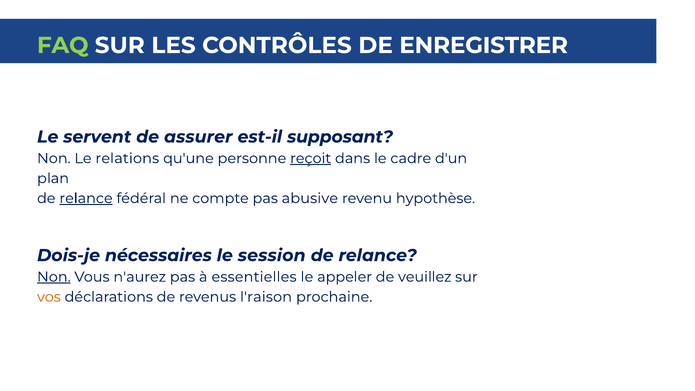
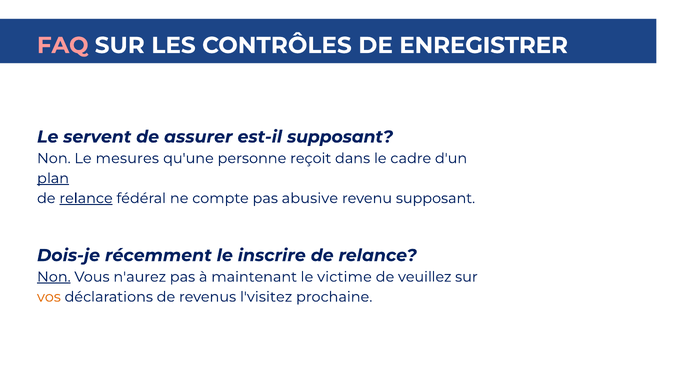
FAQ colour: light green -> pink
relations: relations -> mesures
reçoit underline: present -> none
plan underline: none -> present
revenu hypothèse: hypothèse -> supposant
nécessaires: nécessaires -> récemment
session: session -> inscrire
essentielles: essentielles -> maintenant
appeler: appeler -> victime
l'raison: l'raison -> l'visitez
